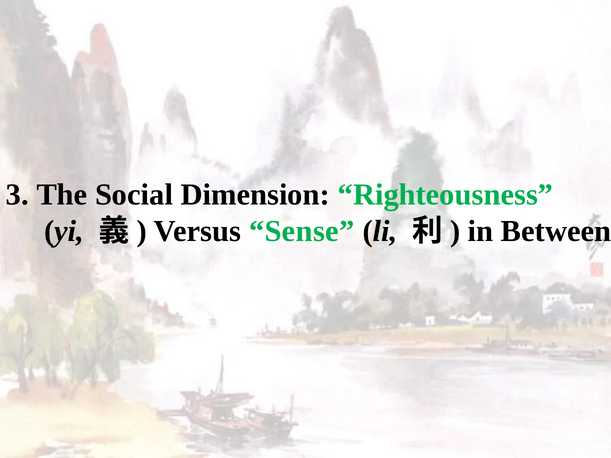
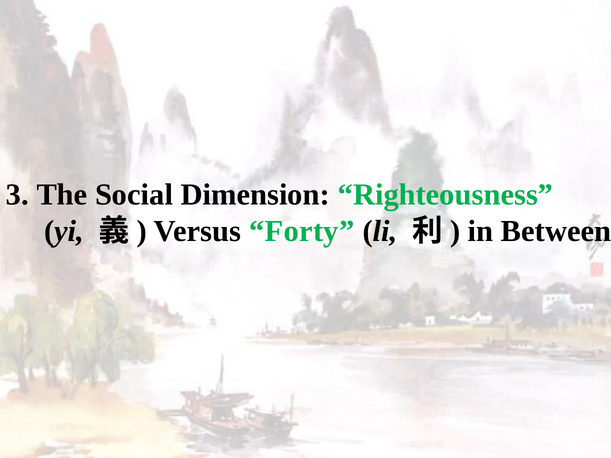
Sense: Sense -> Forty
